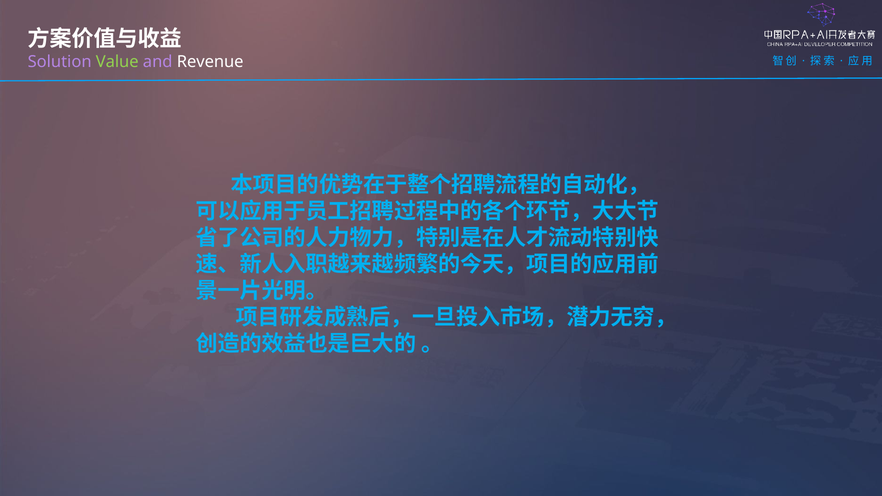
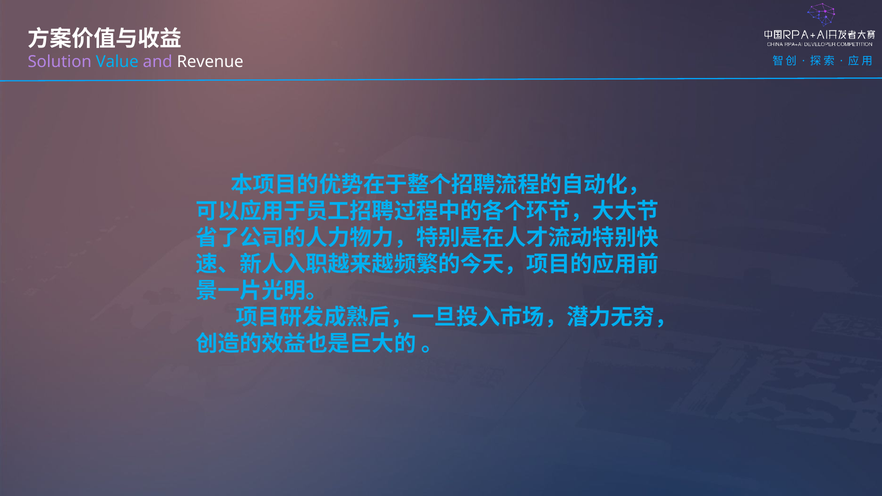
Value colour: light green -> light blue
